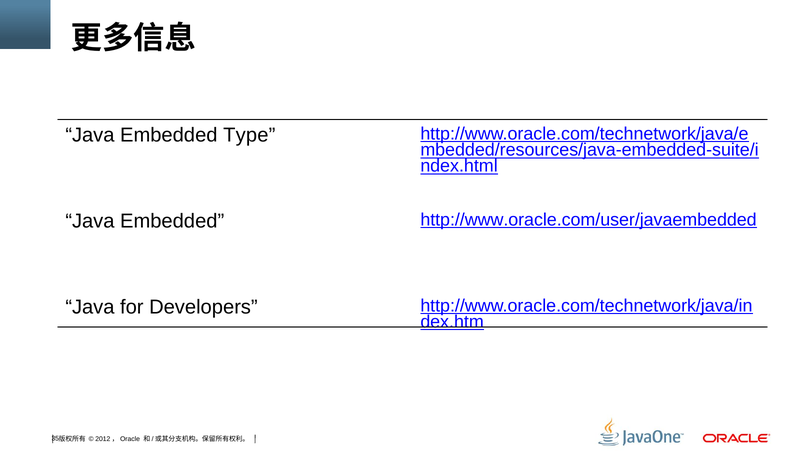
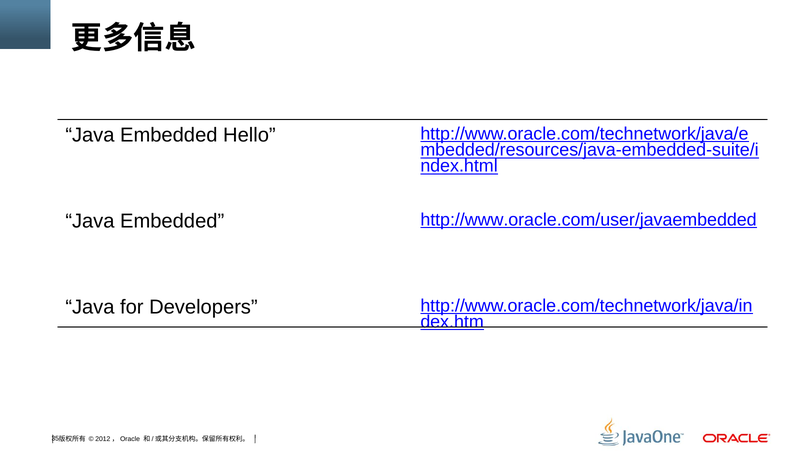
Type: Type -> Hello
